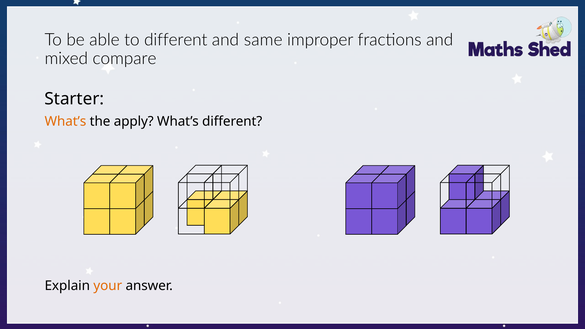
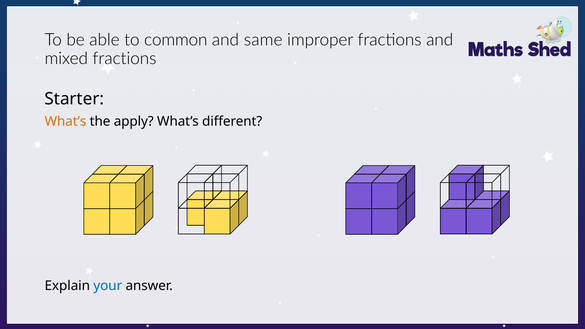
to different: different -> common
mixed compare: compare -> fractions
your colour: orange -> blue
